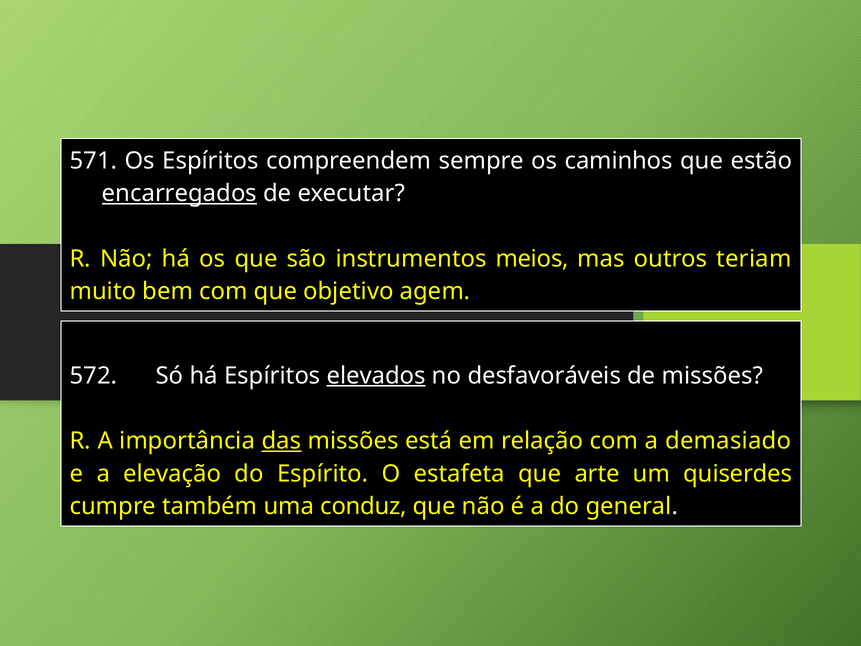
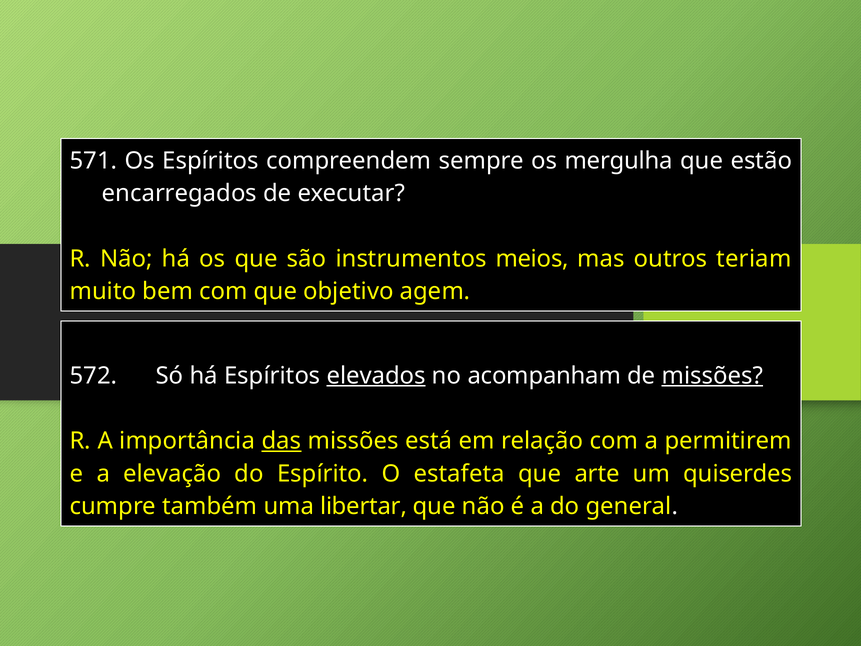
caminhos: caminhos -> mergulha
encarregados underline: present -> none
desfavoráveis: desfavoráveis -> acompanham
missões at (712, 375) underline: none -> present
demasiado: demasiado -> permitirem
conduz: conduz -> libertar
